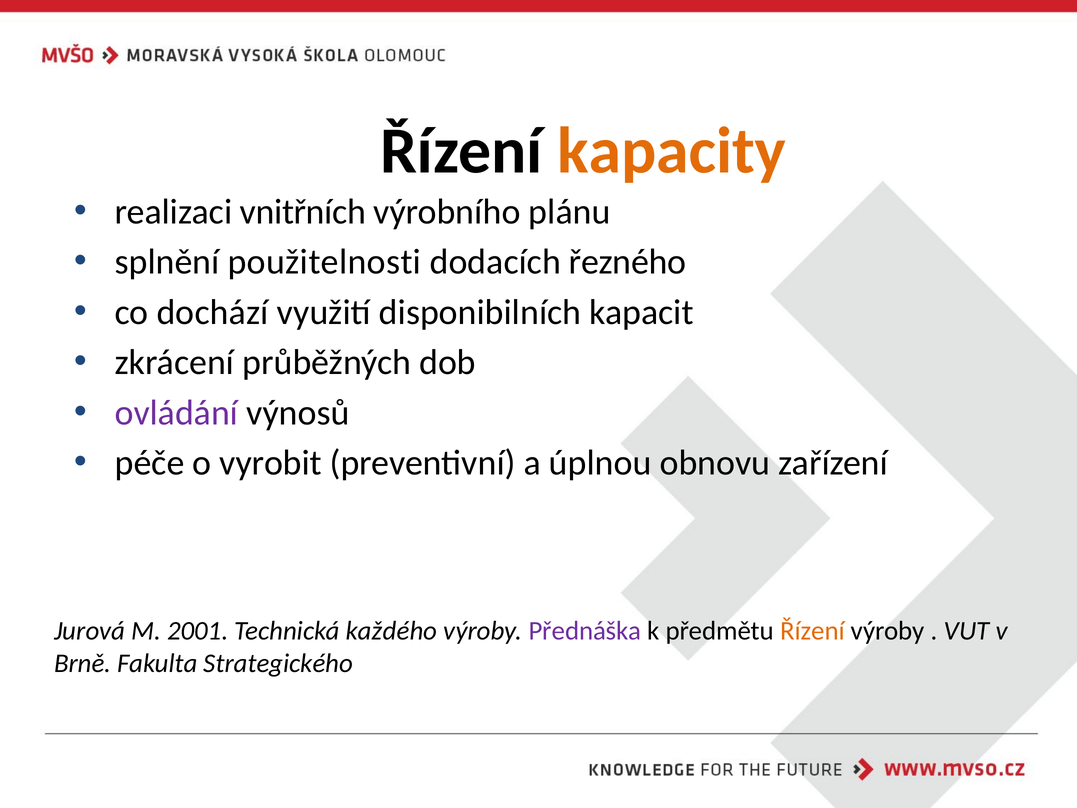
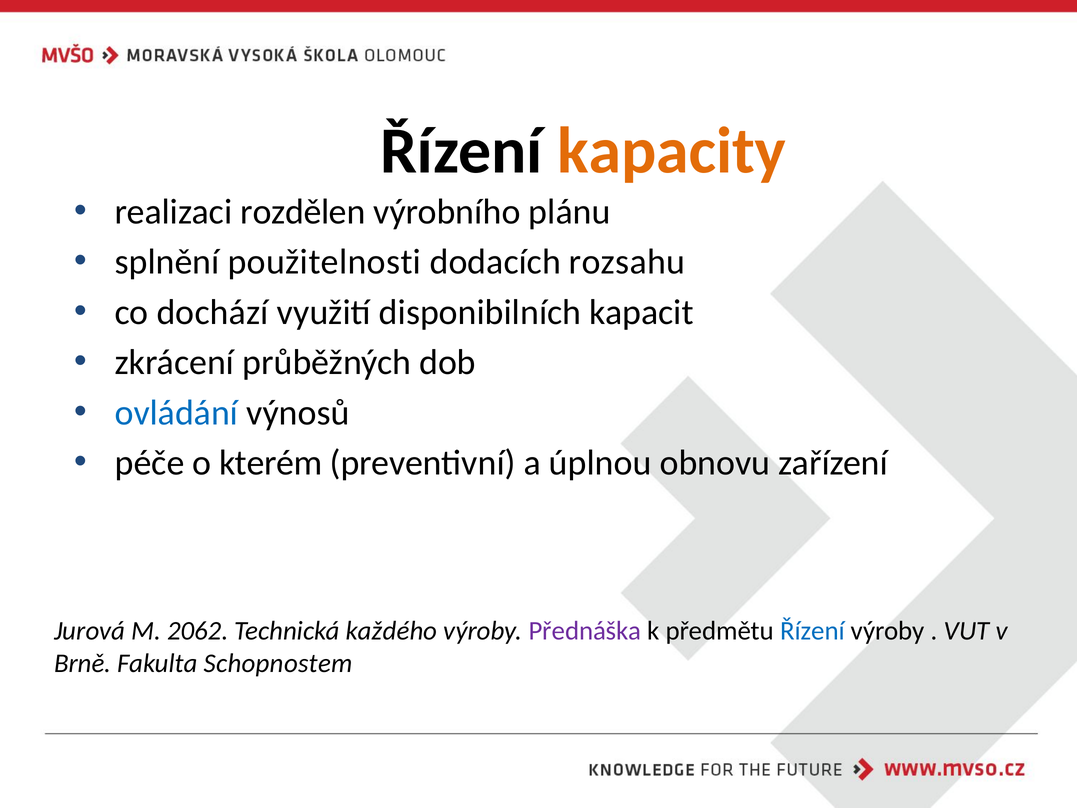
vnitřních: vnitřních -> rozdělen
řezného: řezného -> rozsahu
ovládání colour: purple -> blue
vyrobit: vyrobit -> kterém
2001: 2001 -> 2062
Řízení at (812, 631) colour: orange -> blue
Strategického: Strategického -> Schopnostem
